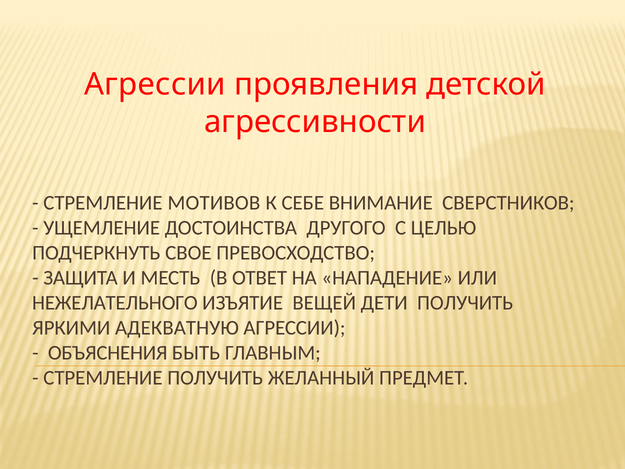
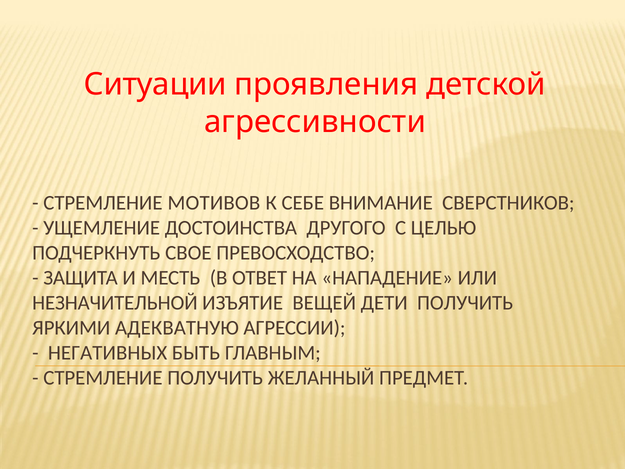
Агрессии at (155, 84): Агрессии -> Ситуации
НЕЖЕЛАТЕЛЬНОГО: НЕЖЕЛАТЕЛЬНОГО -> НЕЗНАЧИТЕЛЬНОЙ
ОБЪЯСНЕНИЯ: ОБЪЯСНЕНИЯ -> НЕГАТИВНЫХ
